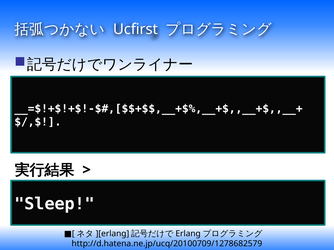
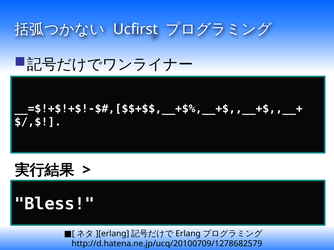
Sleep: Sleep -> Bless
